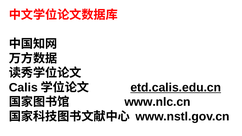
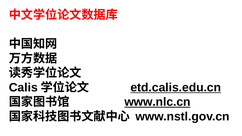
www.nlc.cn underline: none -> present
